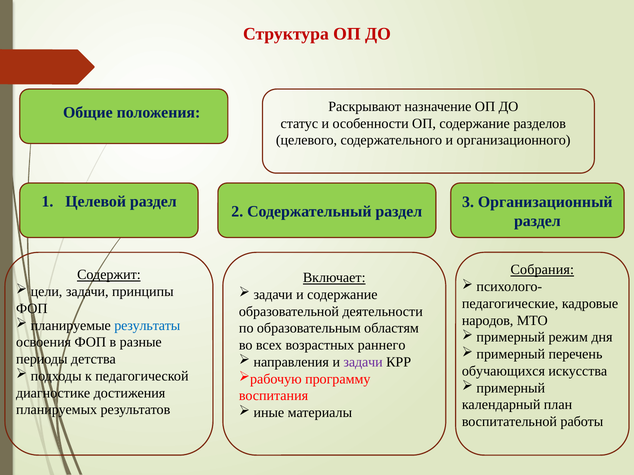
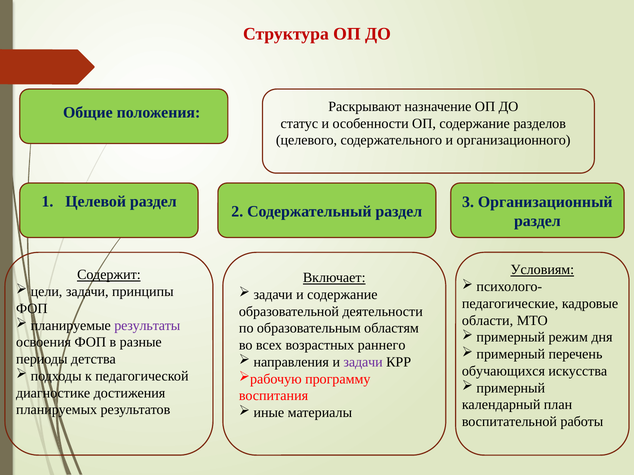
Собрания: Собрания -> Условиям
народов: народов -> области
результаты colour: blue -> purple
